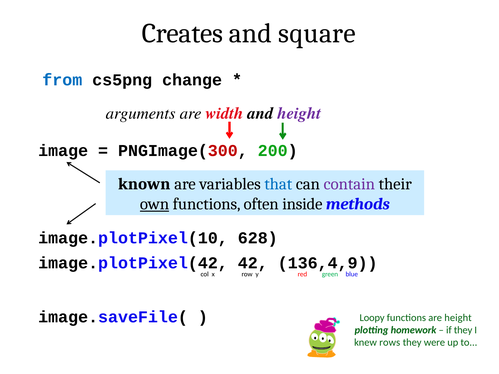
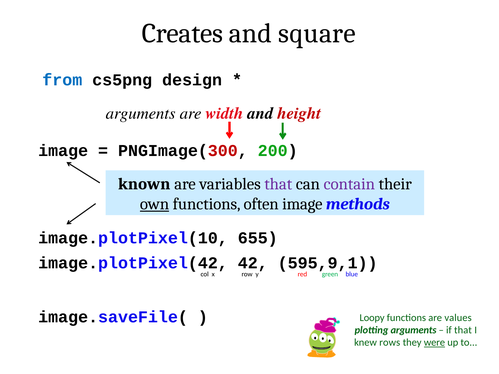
change: change -> design
height at (299, 113) colour: purple -> red
that at (278, 184) colour: blue -> purple
often inside: inside -> image
628: 628 -> 655
136,4,9: 136,4,9 -> 595,9,1
are height: height -> values
plotting homework: homework -> arguments
if they: they -> that
were underline: none -> present
